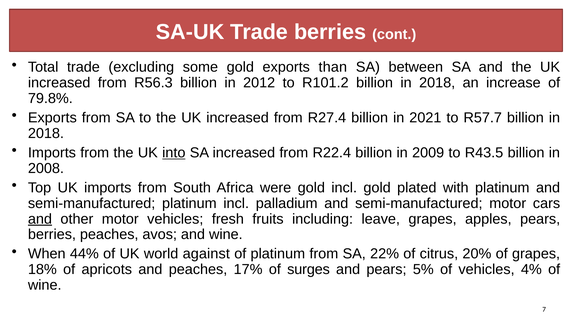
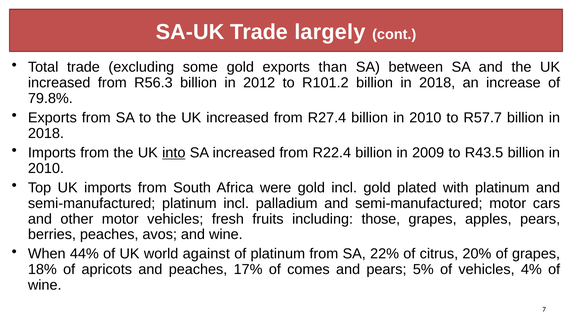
Trade berries: berries -> largely
R27.4 billion in 2021: 2021 -> 2010
2008 at (46, 168): 2008 -> 2010
and at (40, 219) underline: present -> none
leave: leave -> those
surges: surges -> comes
